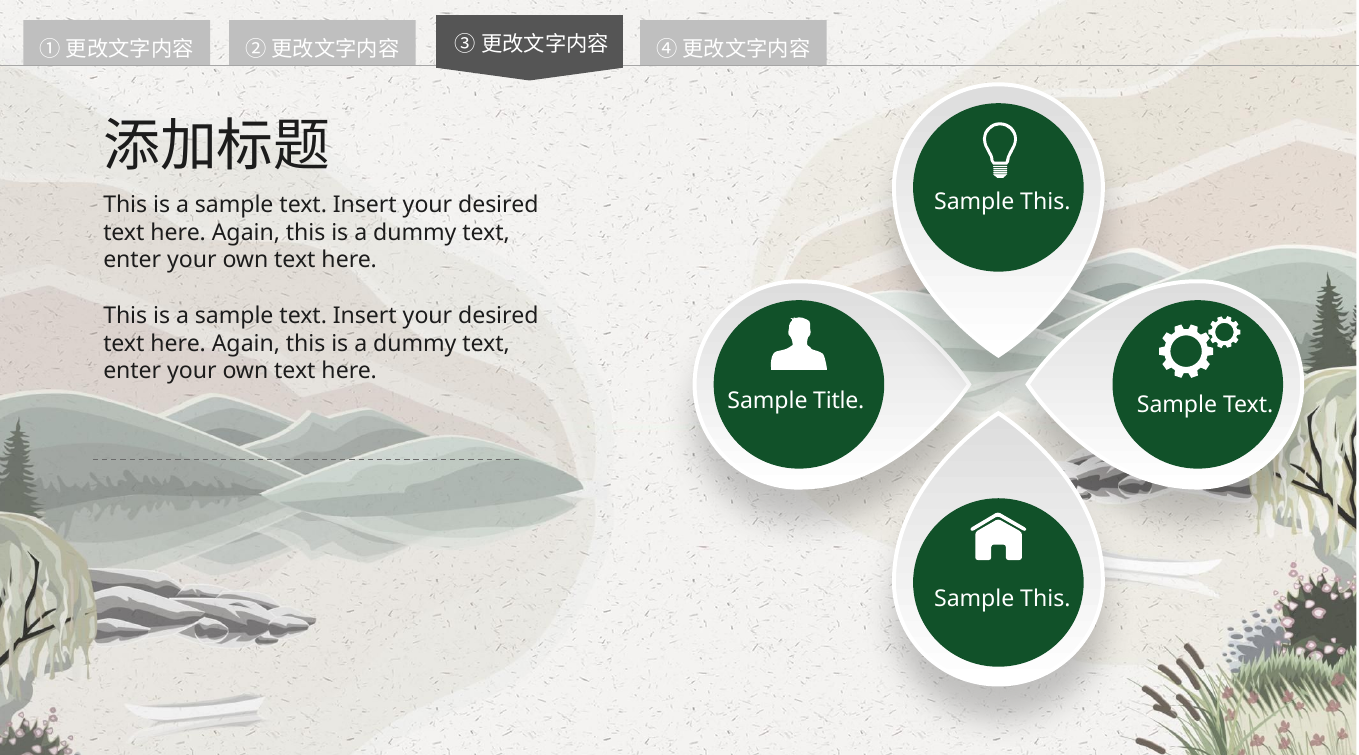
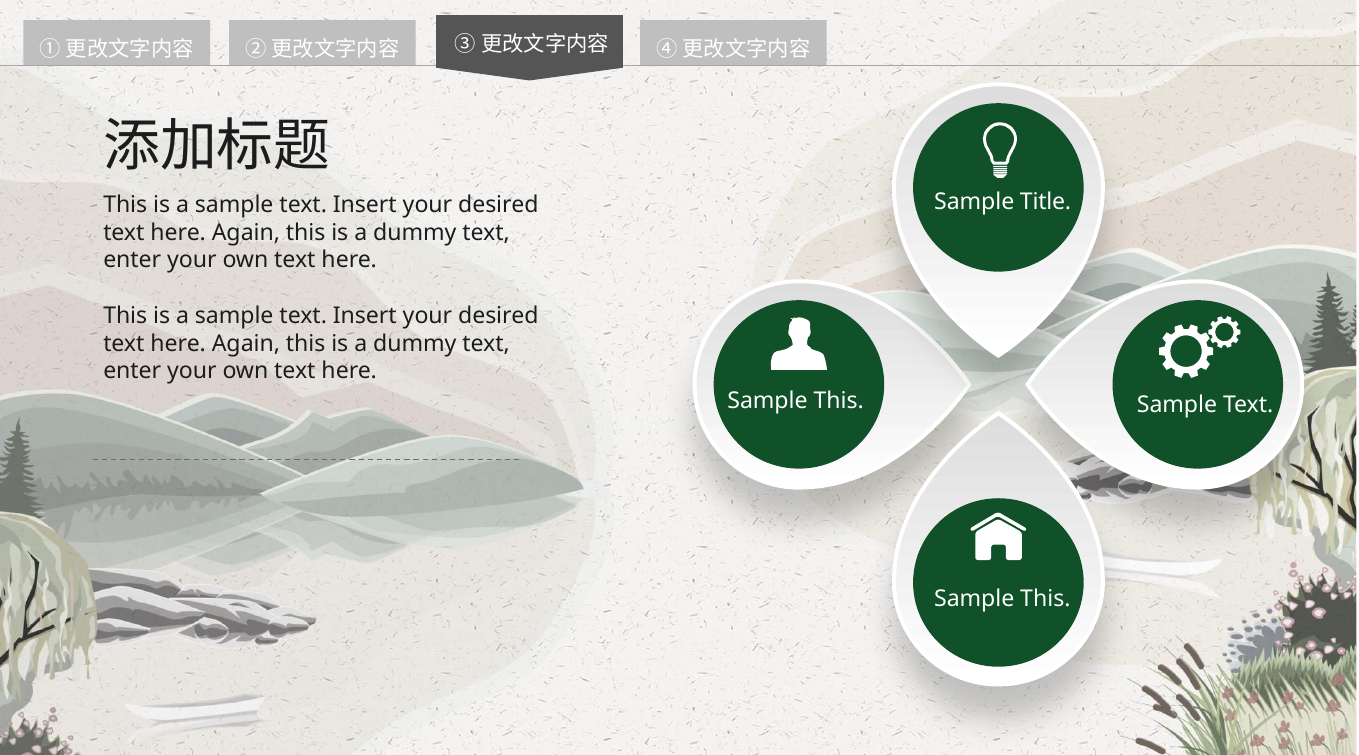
This at (1045, 202): This -> Title
Title at (839, 401): Title -> This
